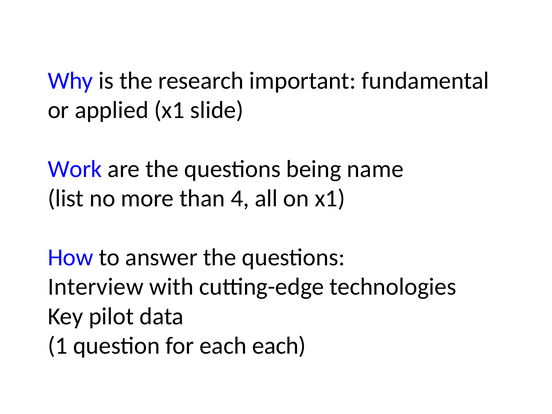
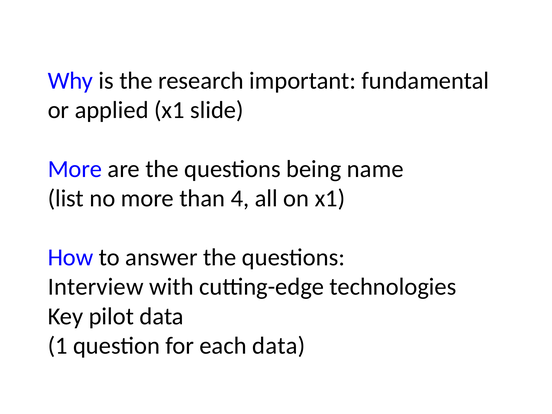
Work at (75, 169): Work -> More
each each: each -> data
